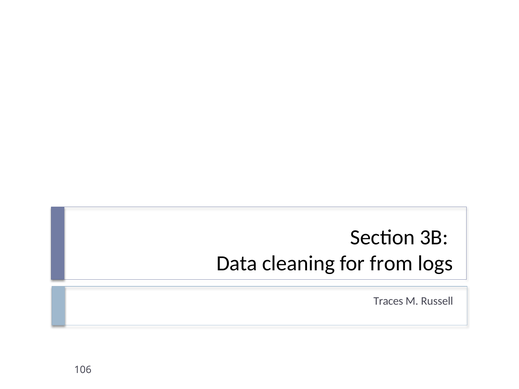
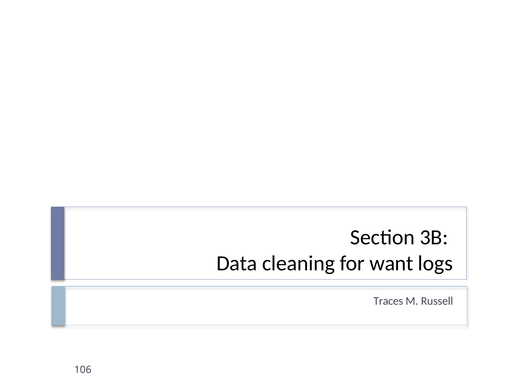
from: from -> want
